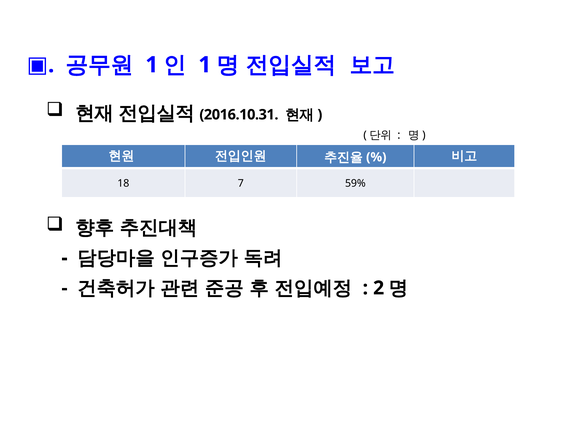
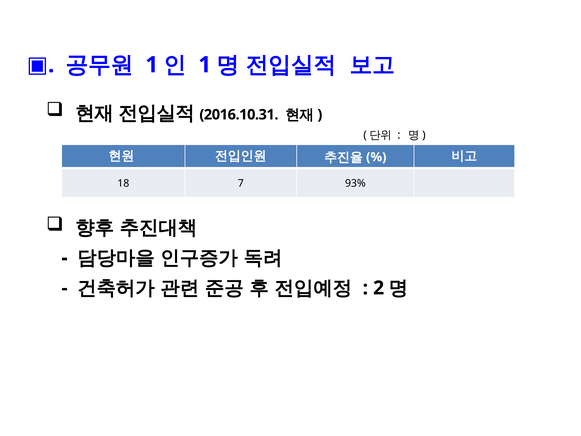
59%: 59% -> 93%
